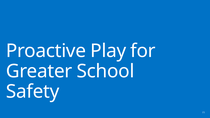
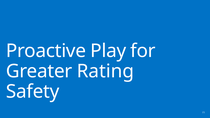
School: School -> Rating
